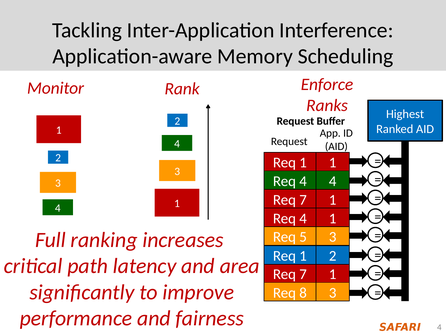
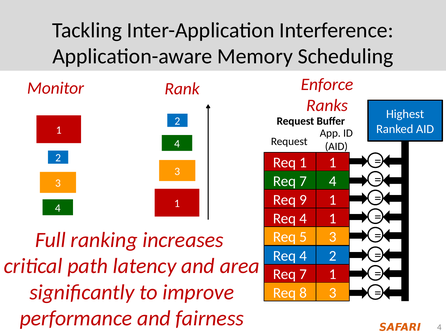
4 at (303, 181): 4 -> 7
7 at (303, 200): 7 -> 9
1 at (303, 256): 1 -> 4
